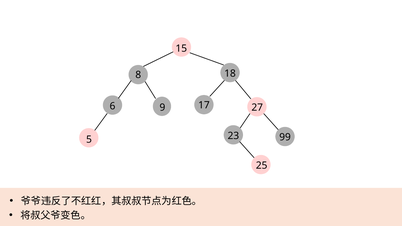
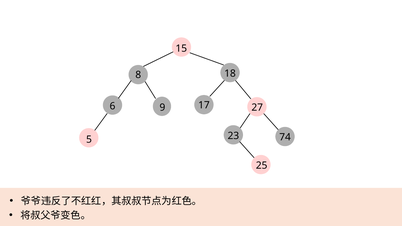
99: 99 -> 74
